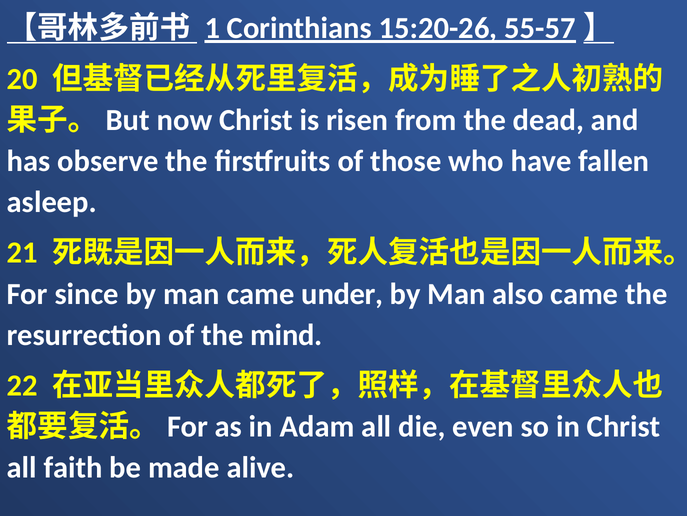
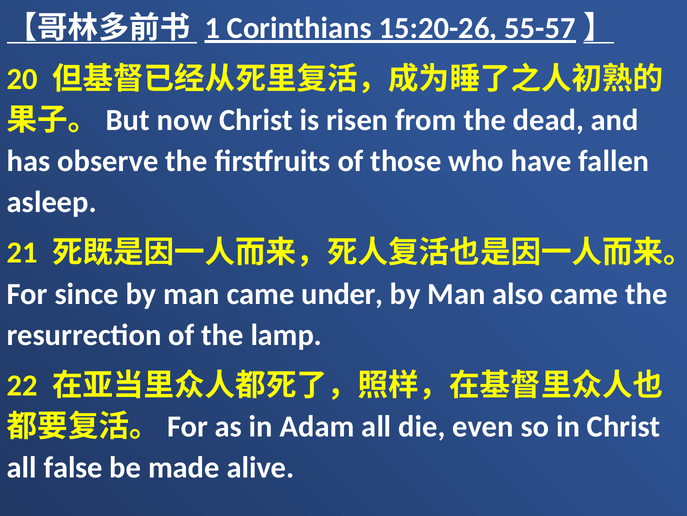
mind: mind -> lamp
faith: faith -> false
